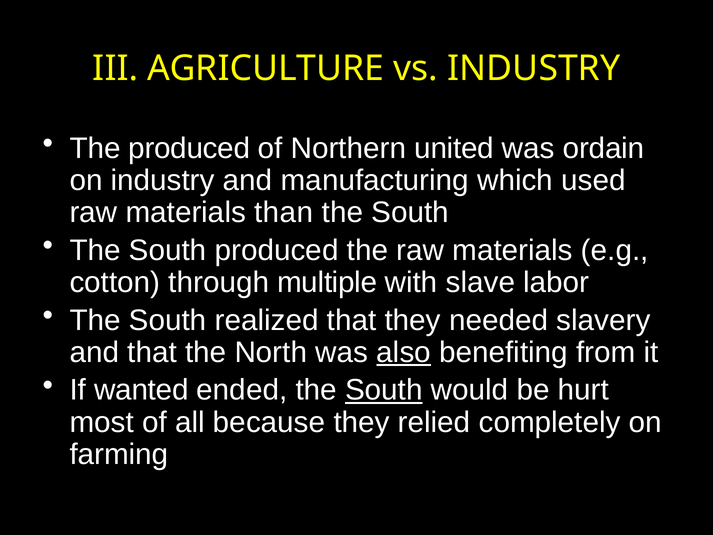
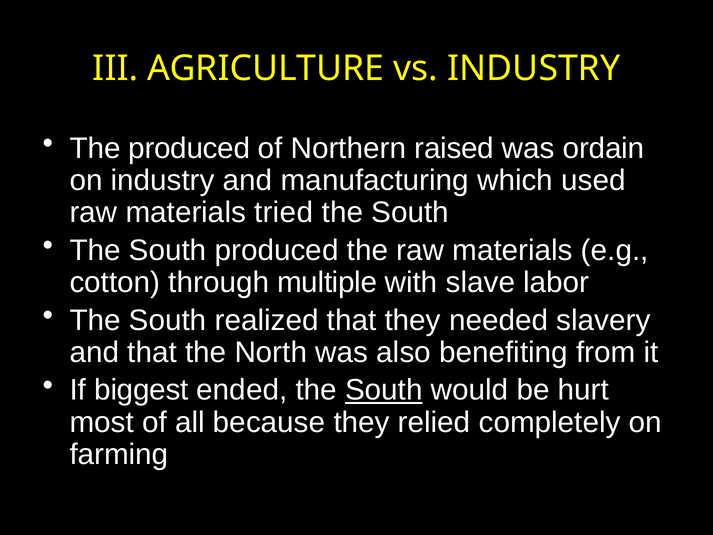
united: united -> raised
than: than -> tried
also underline: present -> none
wanted: wanted -> biggest
